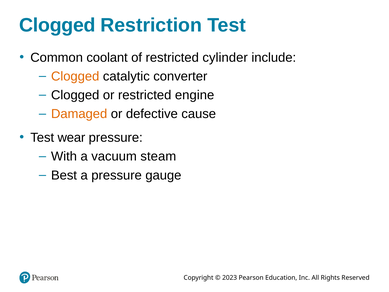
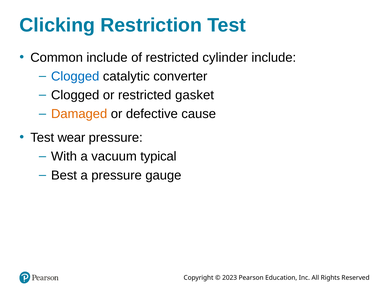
Clogged at (57, 25): Clogged -> Clicking
Common coolant: coolant -> include
Clogged at (75, 76) colour: orange -> blue
engine: engine -> gasket
steam: steam -> typical
